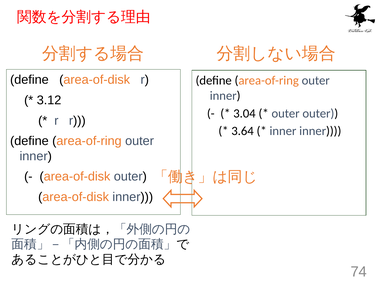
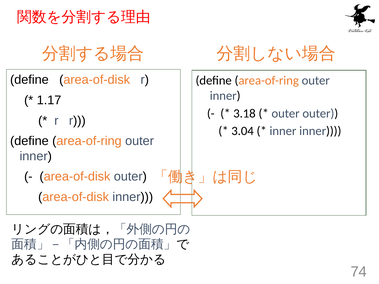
3.12: 3.12 -> 1.17
3.04: 3.04 -> 3.18
3.64: 3.64 -> 3.04
